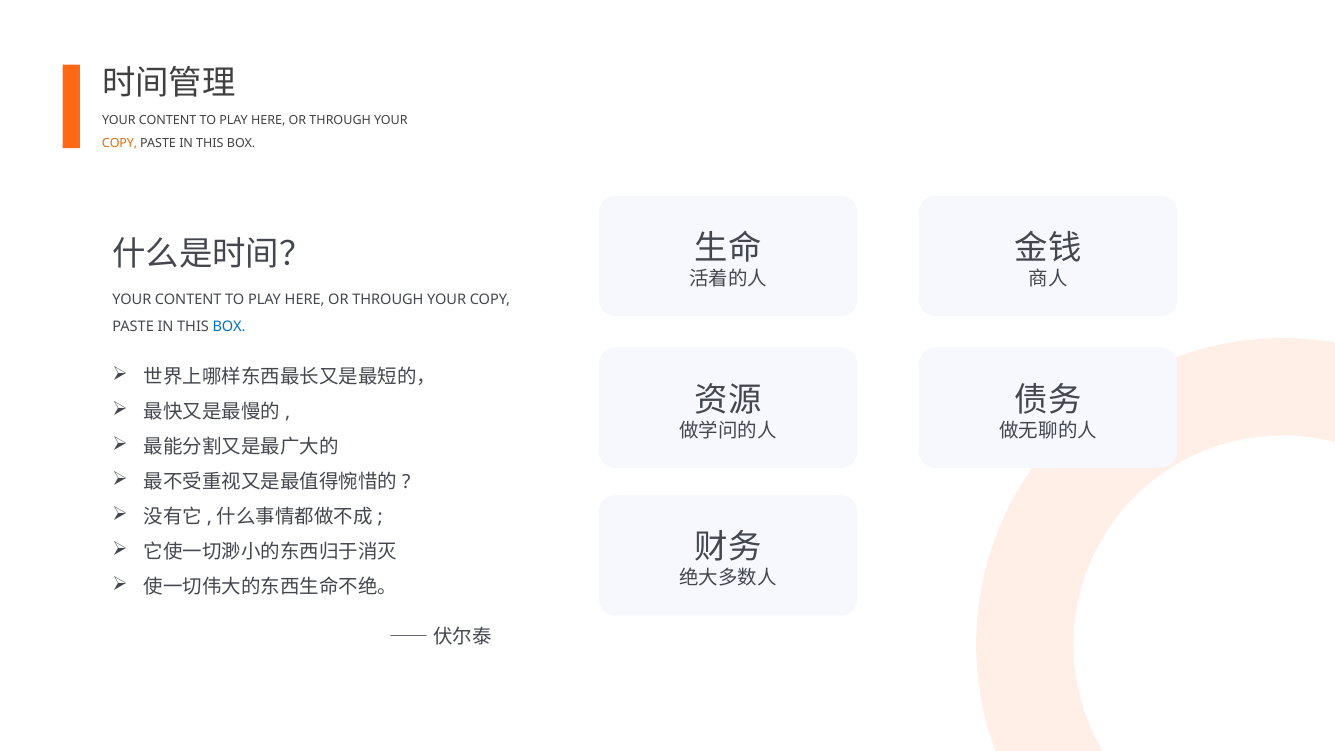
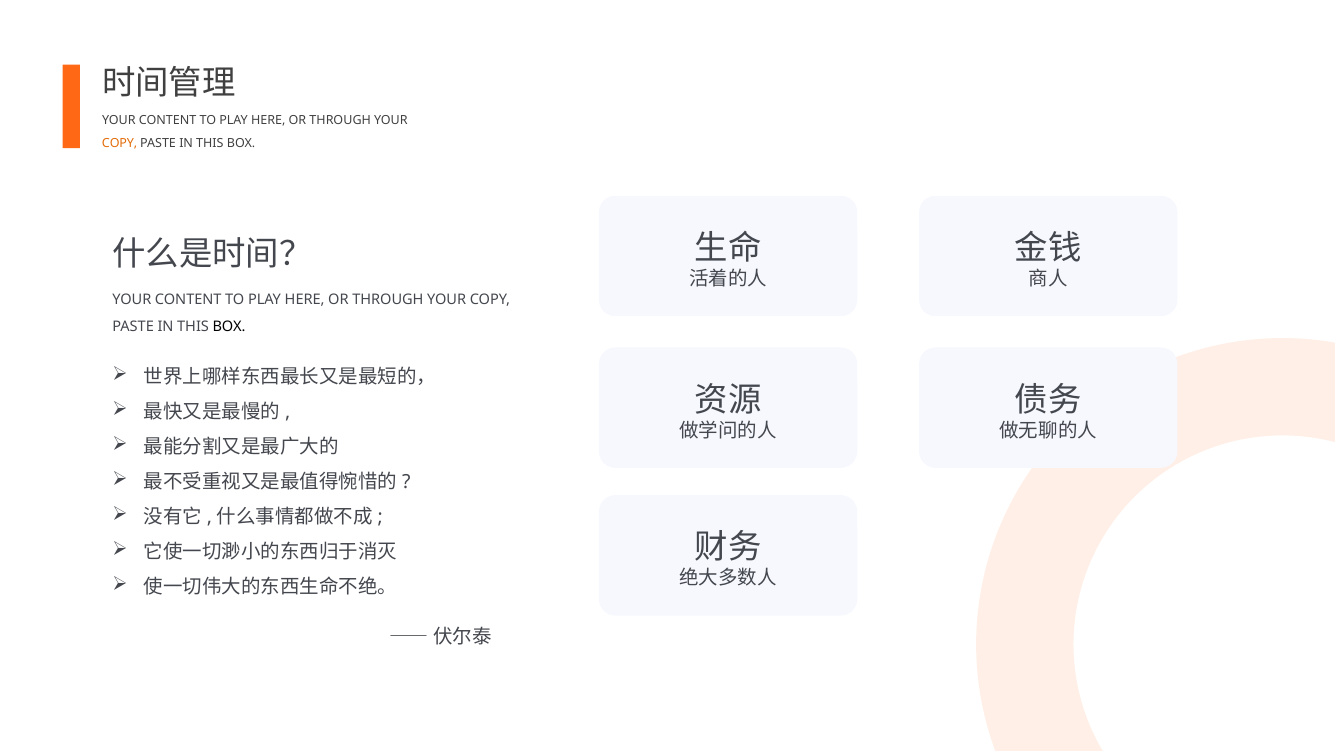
BOX at (229, 326) colour: blue -> black
